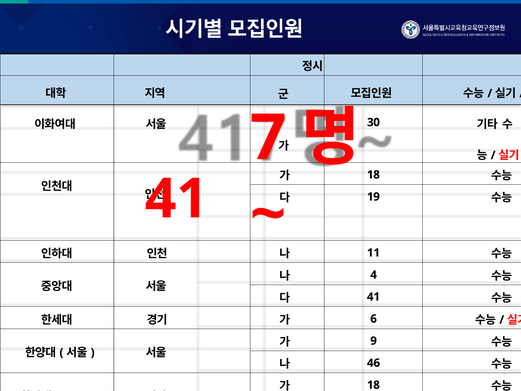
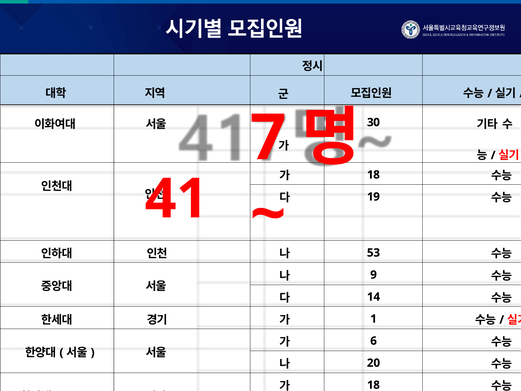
11: 11 -> 53
4 at (374, 275): 4 -> 9
41 at (373, 297): 41 -> 14
6: 6 -> 1
9 at (374, 341): 9 -> 6
46: 46 -> 20
